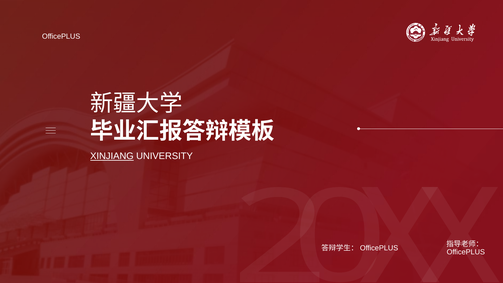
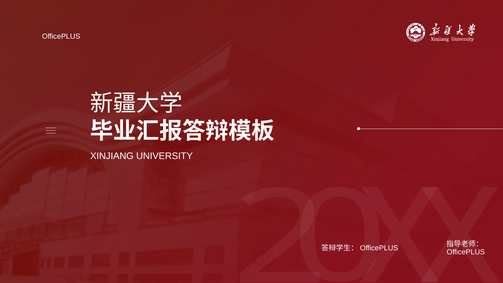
XINJIANG underline: present -> none
